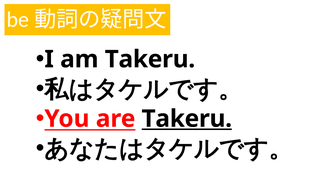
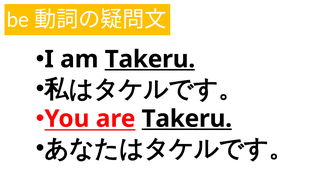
Takeru at (150, 59) underline: none -> present
